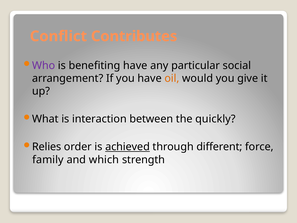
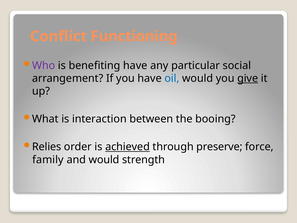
Contributes: Contributes -> Functioning
oil colour: orange -> blue
give underline: none -> present
quickly: quickly -> booing
different;: different; -> preserve;
and which: which -> would
